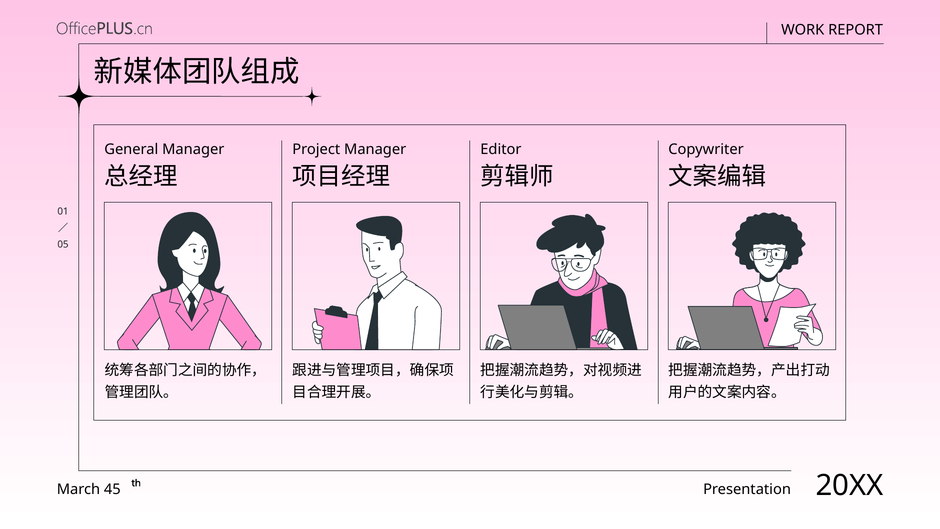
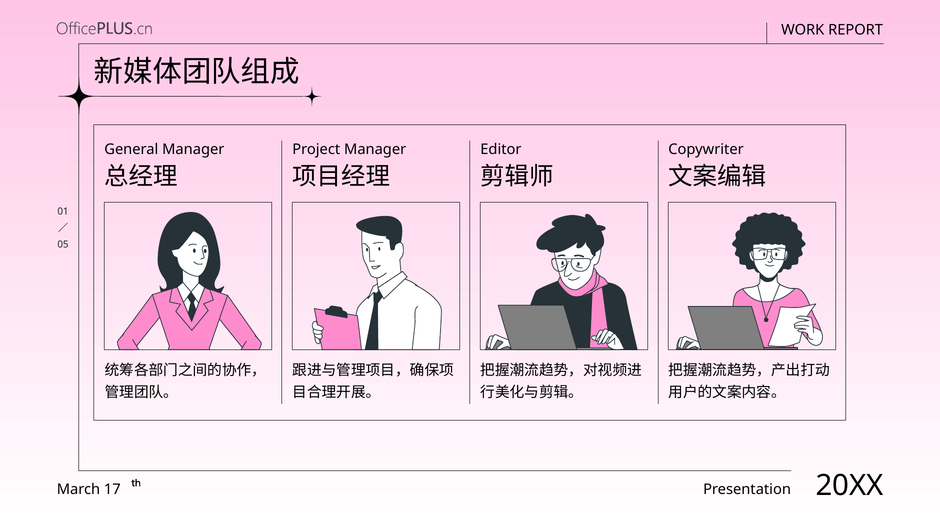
45: 45 -> 17
